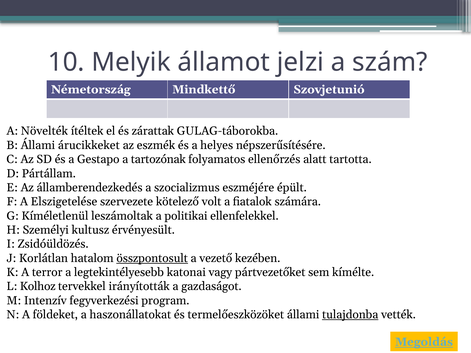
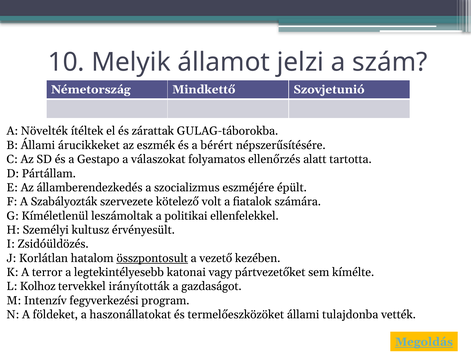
helyes: helyes -> bérért
tartozónak: tartozónak -> válaszokat
Elszigetelése: Elszigetelése -> Szabályozták
tulajdonba underline: present -> none
